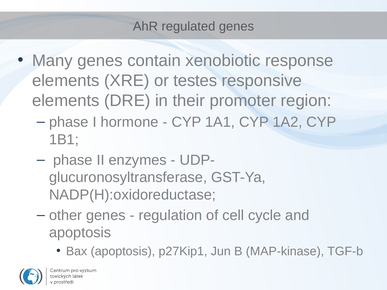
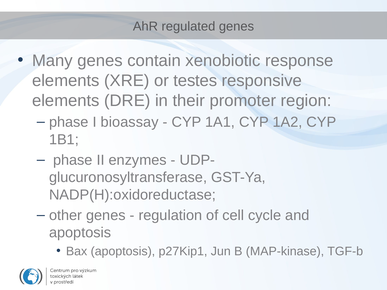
hormone: hormone -> bioassay
